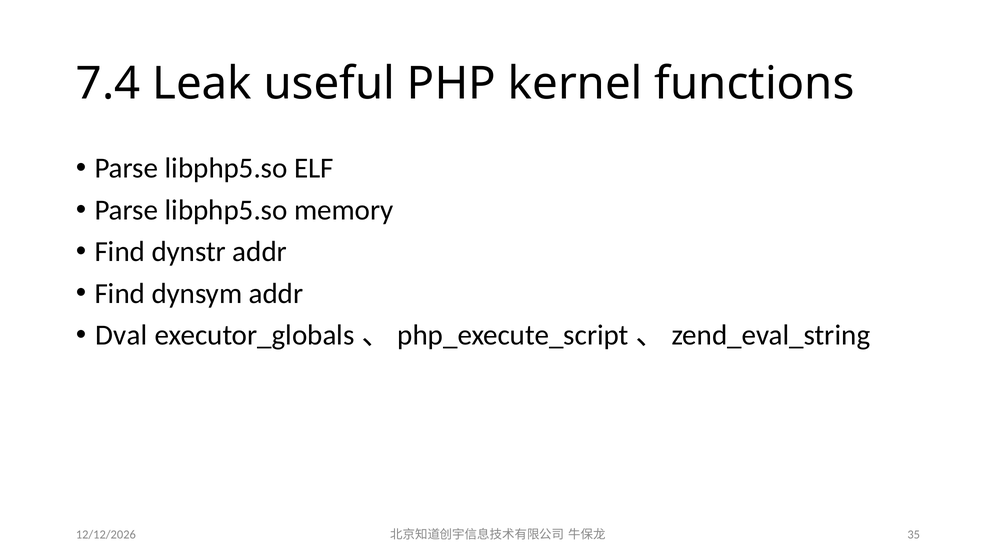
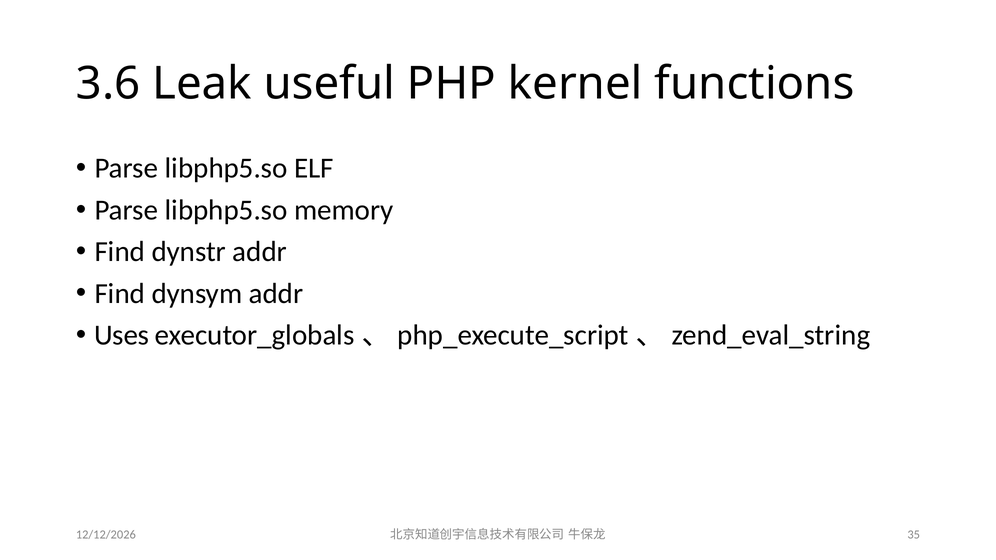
7.4: 7.4 -> 3.6
Dval: Dval -> Uses
